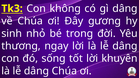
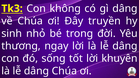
gương: gương -> truyền
